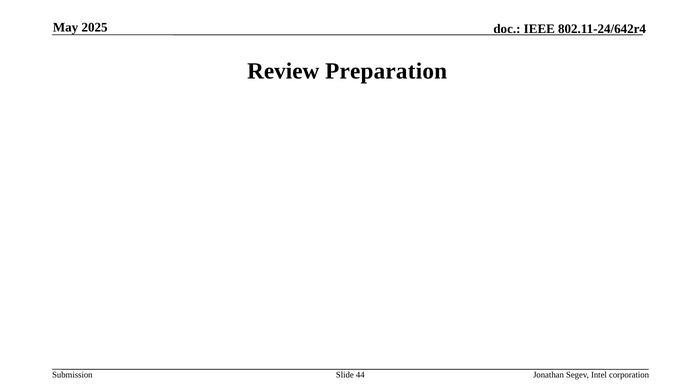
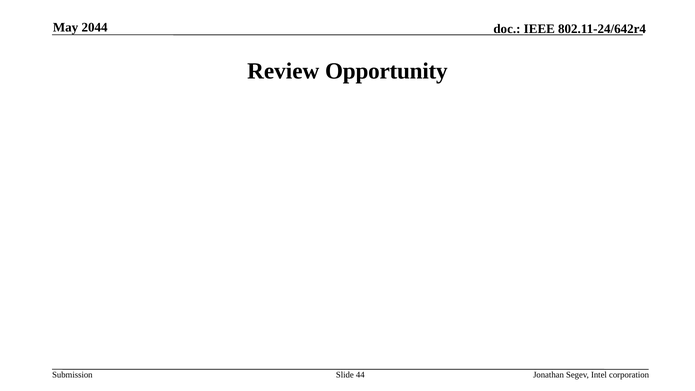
2025: 2025 -> 2044
Preparation: Preparation -> Opportunity
